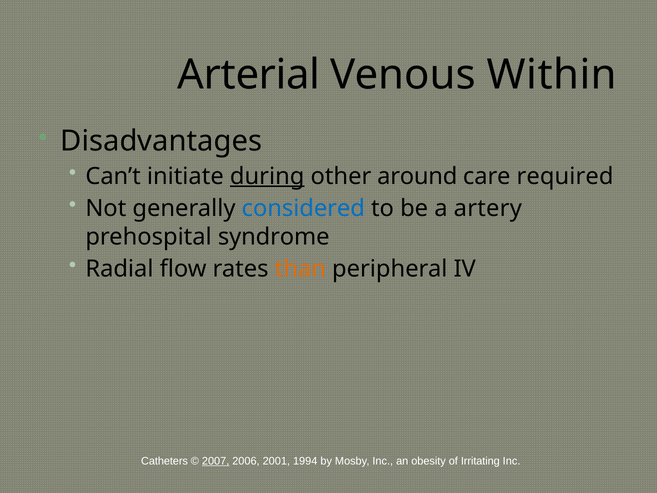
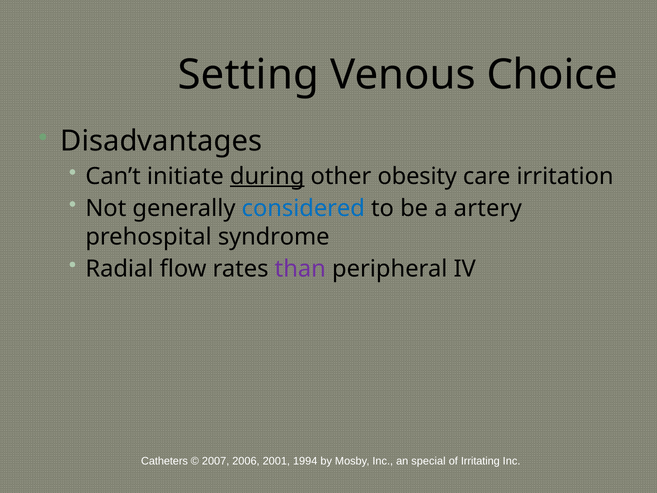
Arterial: Arterial -> Setting
Within: Within -> Choice
around: around -> obesity
required: required -> irritation
than colour: orange -> purple
2007 underline: present -> none
obesity: obesity -> special
